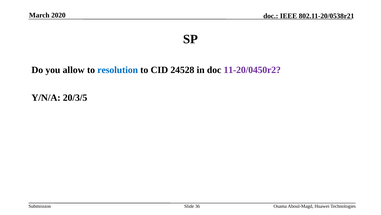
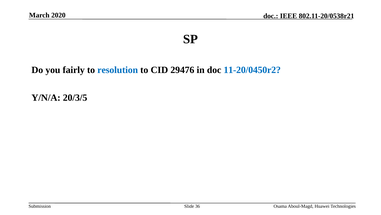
allow: allow -> fairly
24528: 24528 -> 29476
11-20/0450r2 colour: purple -> blue
